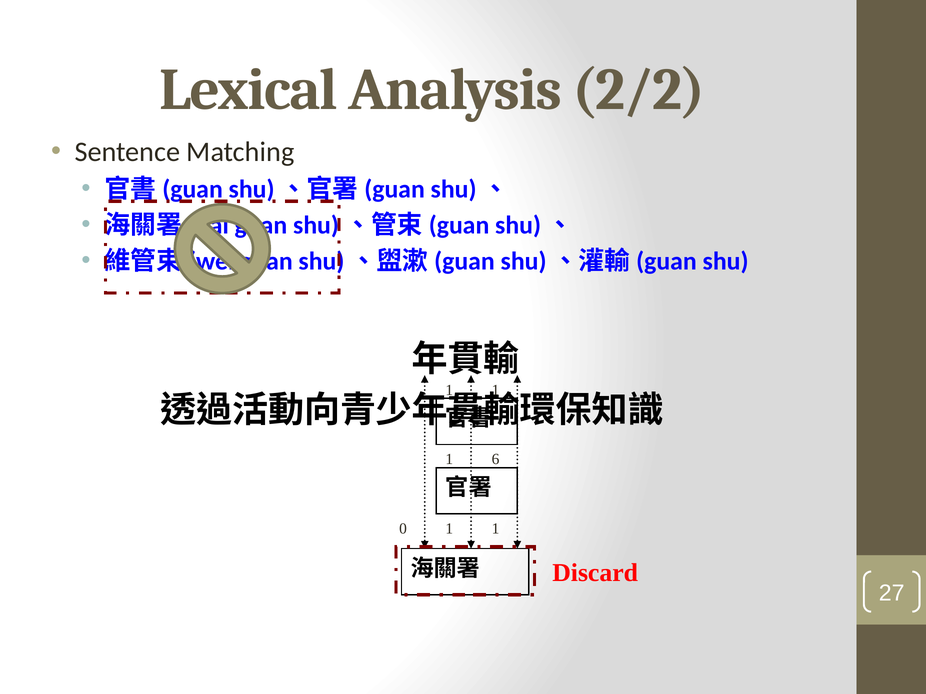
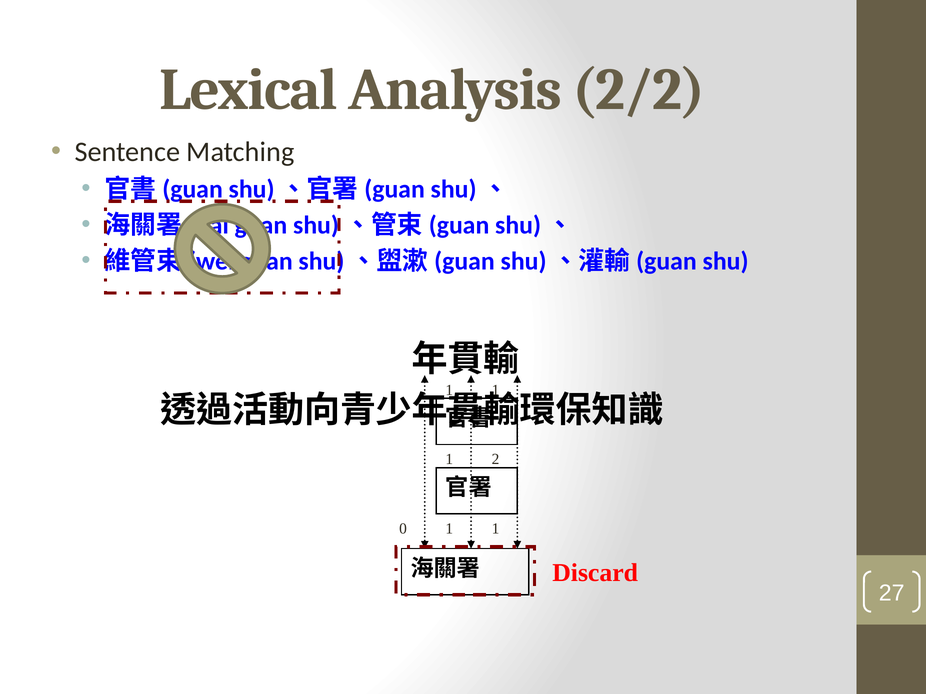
6: 6 -> 2
